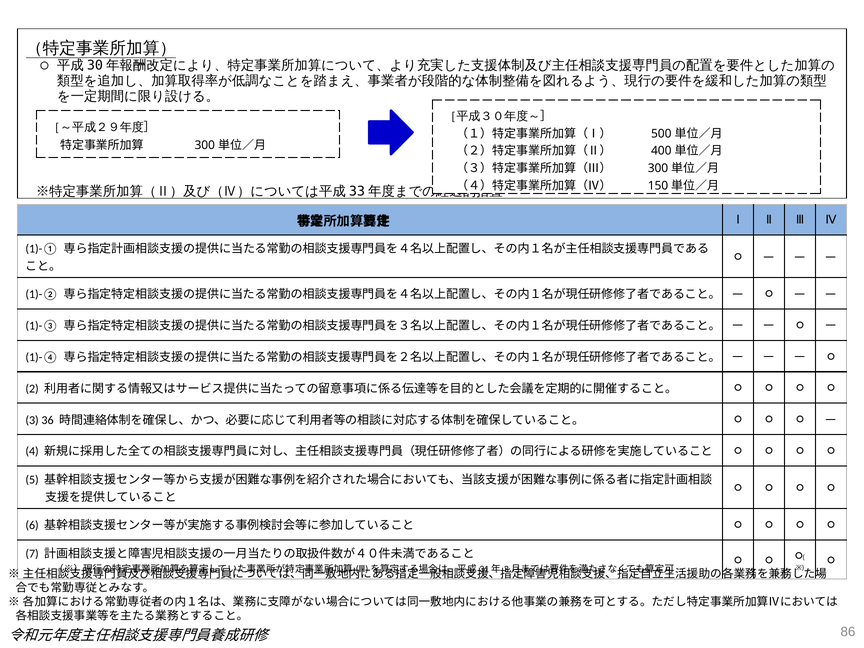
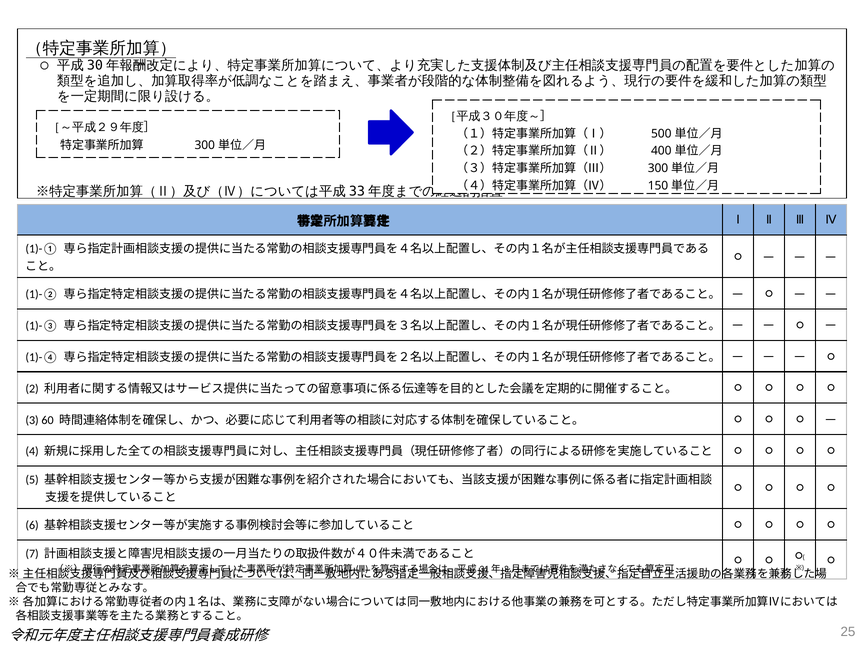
36: 36 -> 60
86: 86 -> 25
